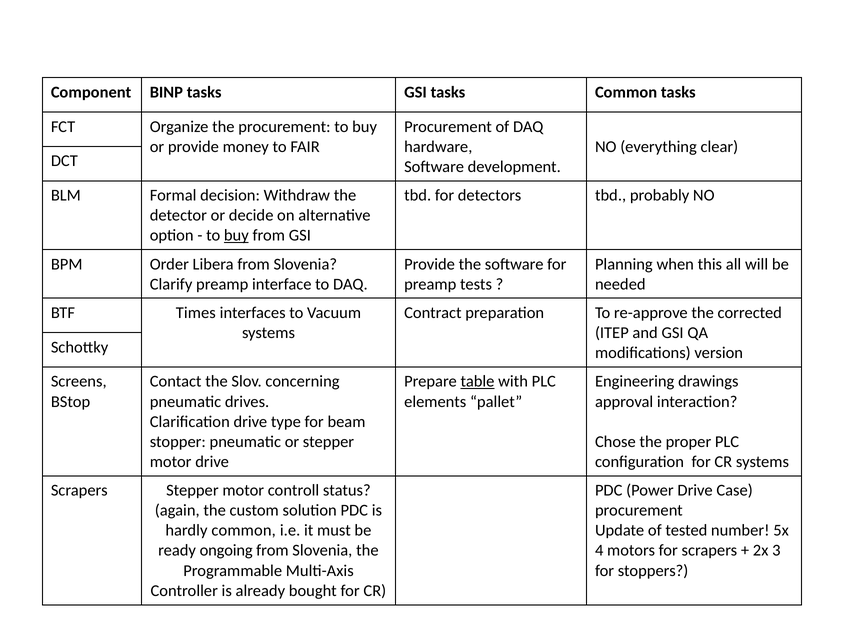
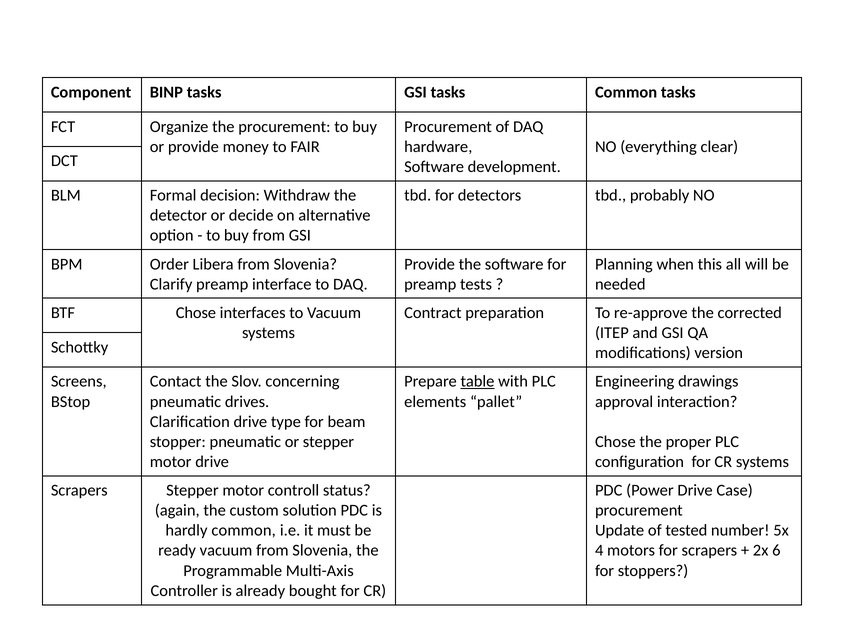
buy at (236, 236) underline: present -> none
BTF Times: Times -> Chose
ready ongoing: ongoing -> vacuum
3: 3 -> 6
